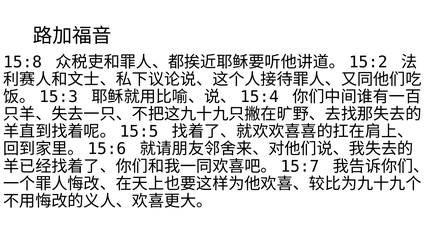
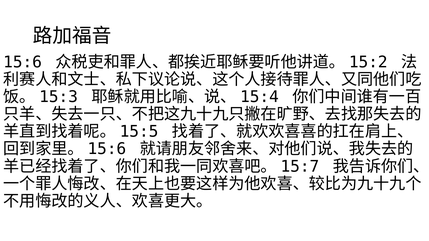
15:8: 15:8 -> 15:6
